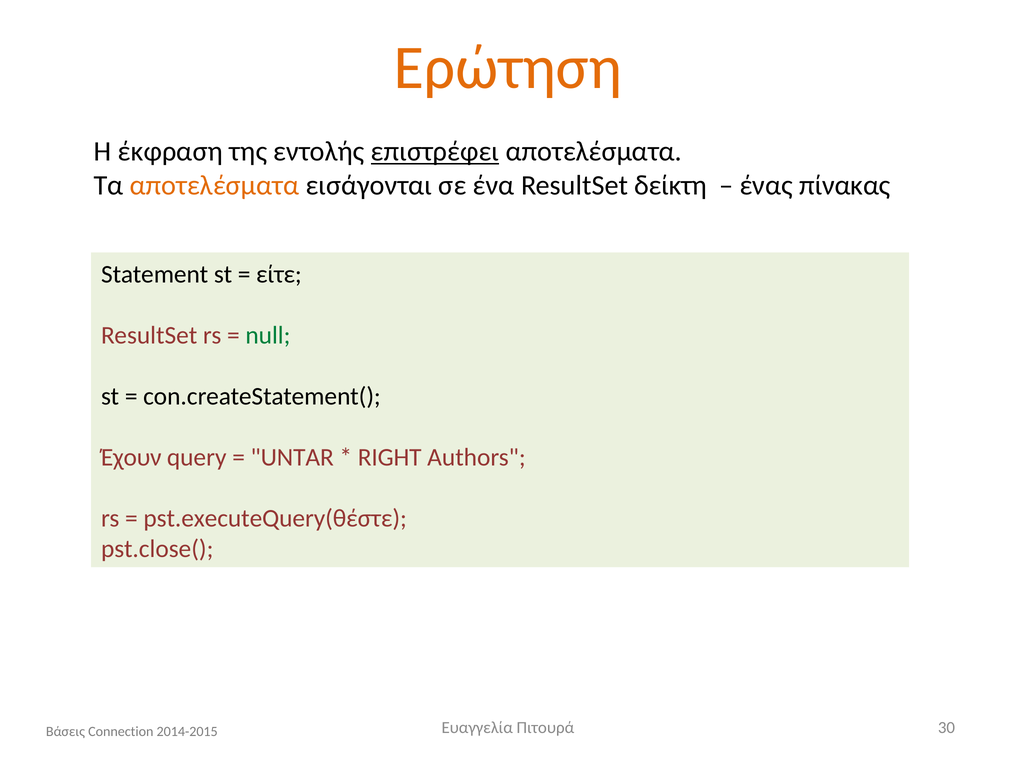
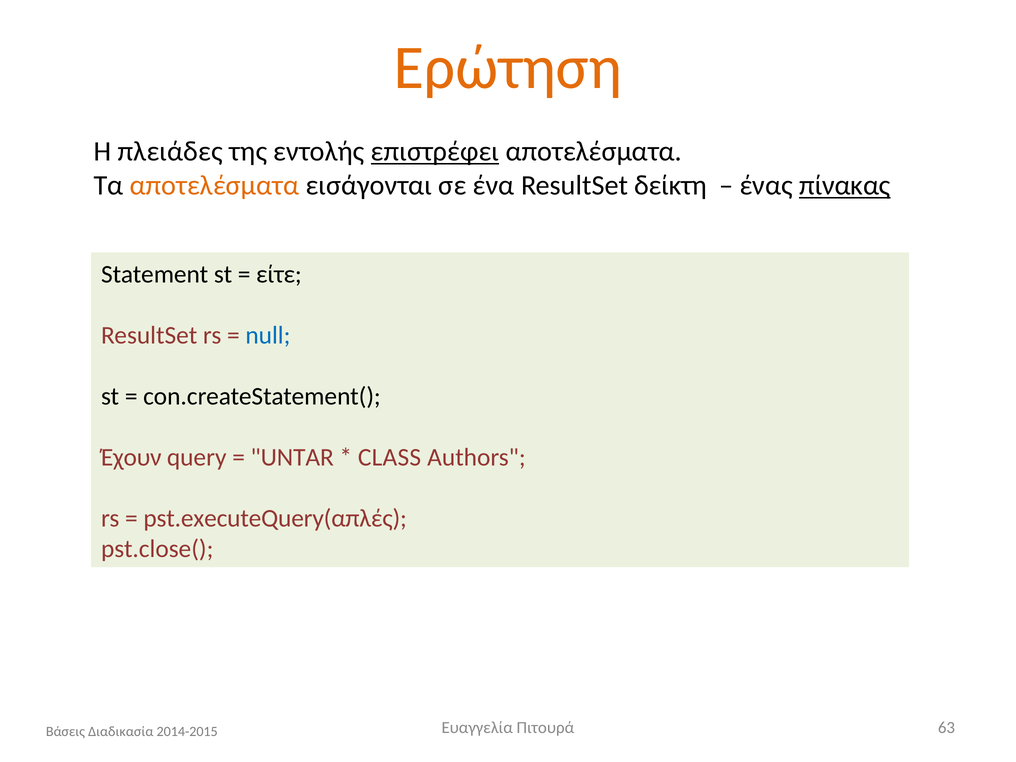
έκφραση: έκφραση -> πλειάδες
πίνακας underline: none -> present
null colour: green -> blue
RIGHT: RIGHT -> CLASS
pst.executeQuery(θέστε: pst.executeQuery(θέστε -> pst.executeQuery(απλές
30: 30 -> 63
Connection: Connection -> Διαδικασία
